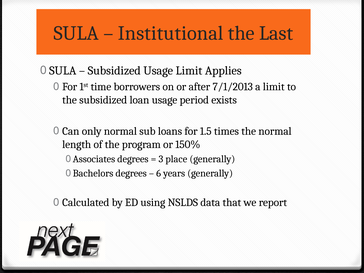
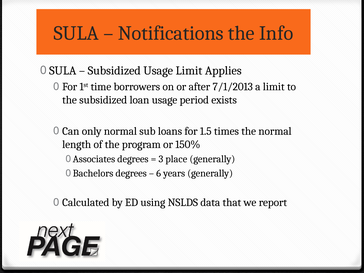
Institutional: Institutional -> Notifications
Last: Last -> Info
